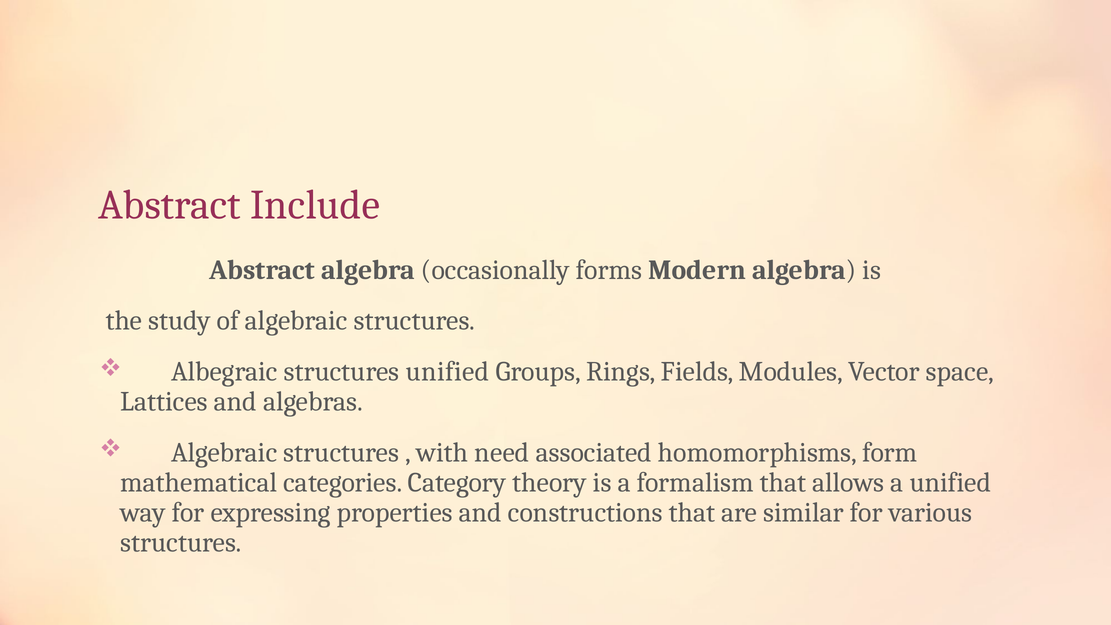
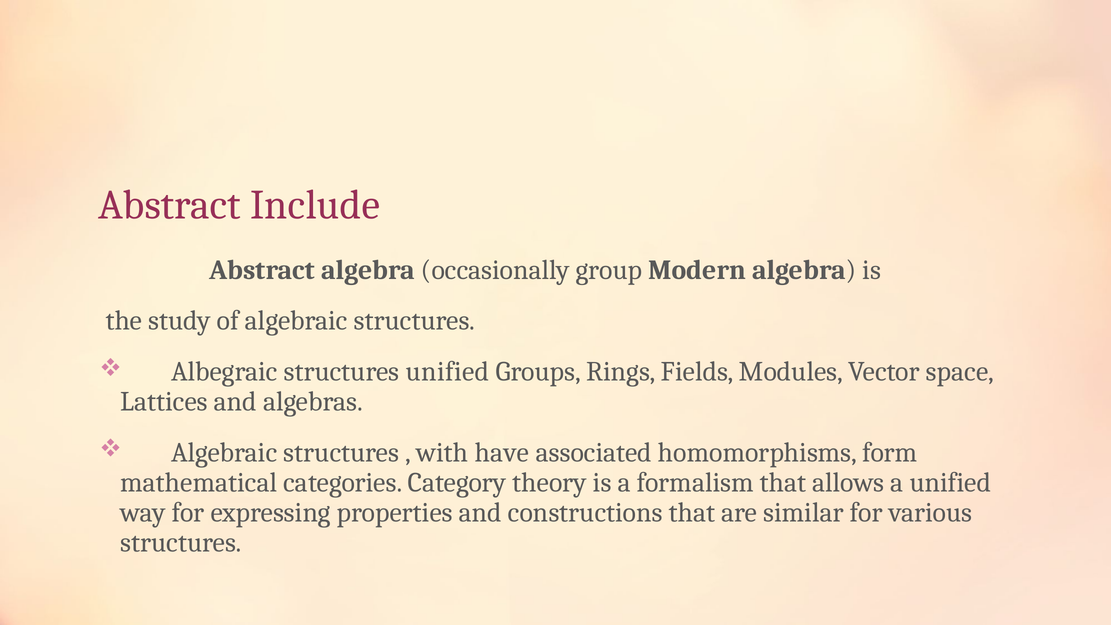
forms: forms -> group
need: need -> have
